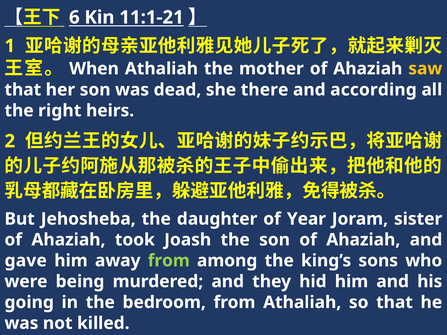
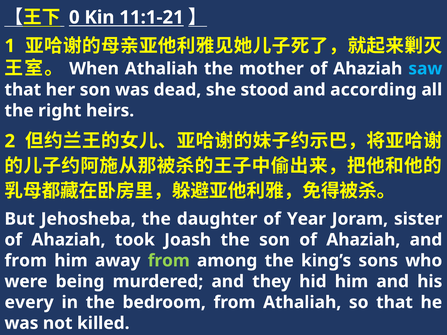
6: 6 -> 0
saw colour: yellow -> light blue
there: there -> stood
gave at (26, 261): gave -> from
going: going -> every
